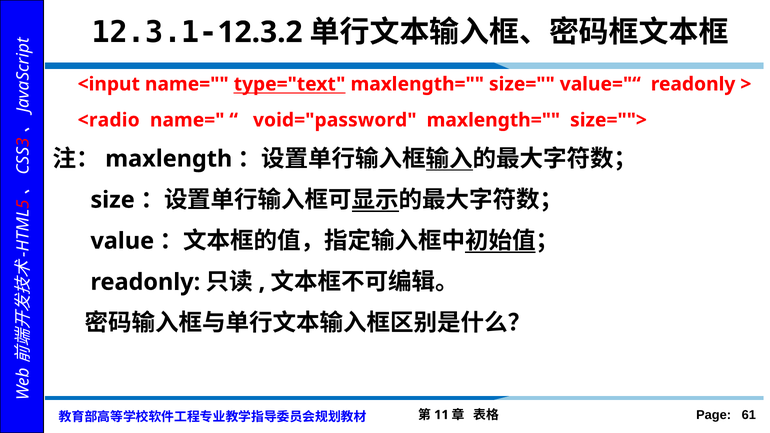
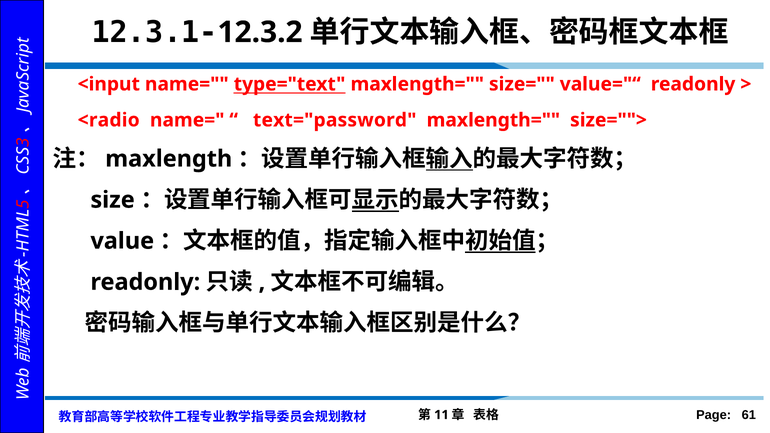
void="password: void="password -> text="password
